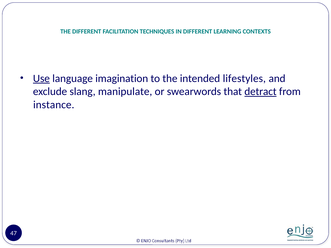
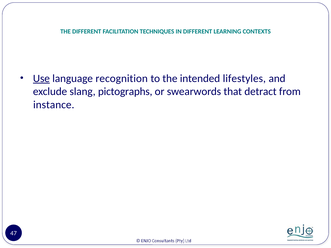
imagination: imagination -> recognition
manipulate: manipulate -> pictographs
detract underline: present -> none
